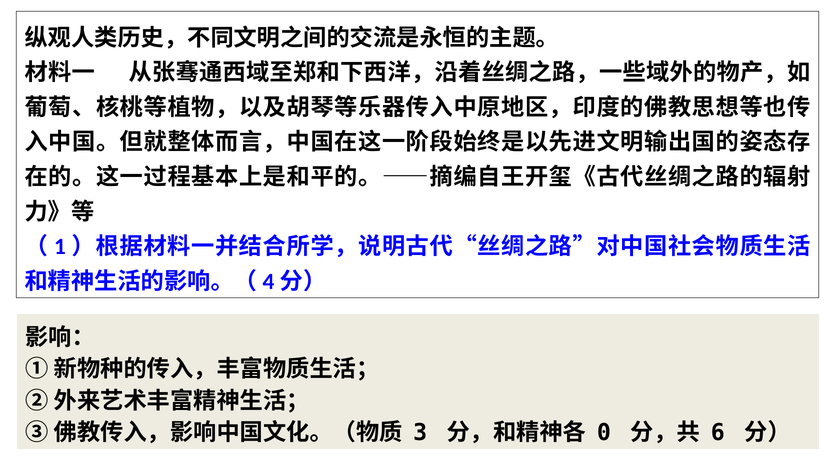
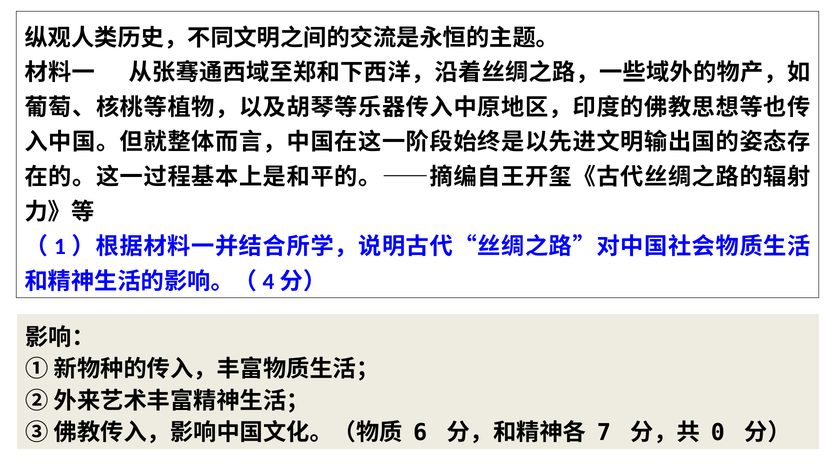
3: 3 -> 6
0: 0 -> 7
6: 6 -> 0
